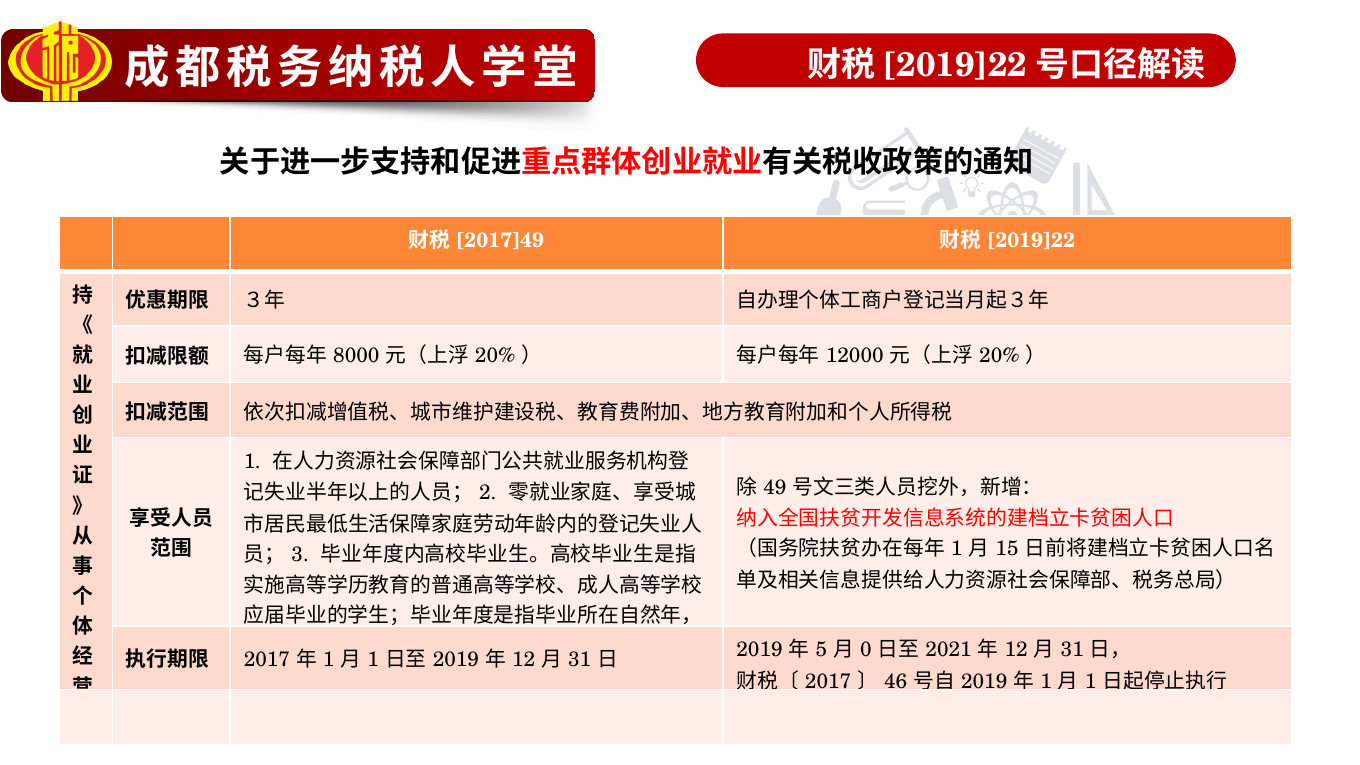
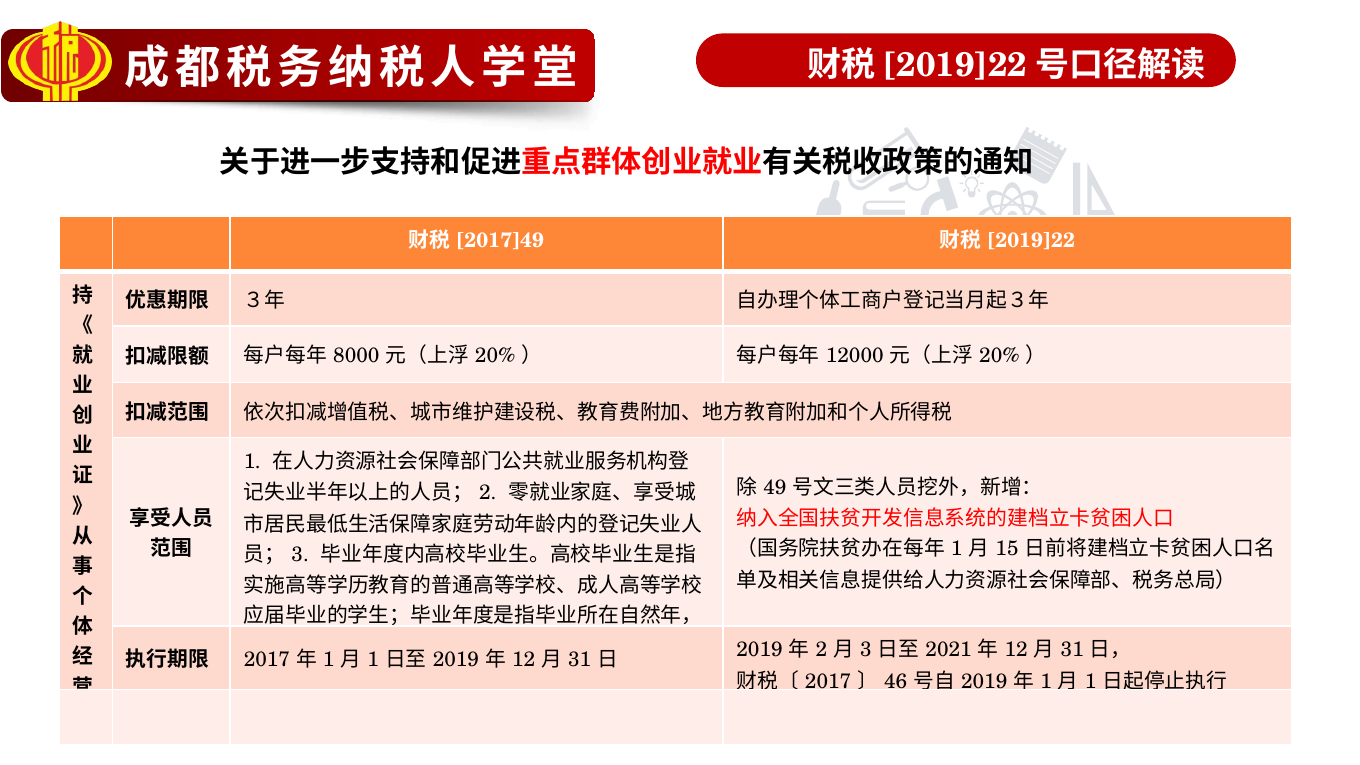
5 at (821, 650): 5 -> 2
0 at (866, 650): 0 -> 3
